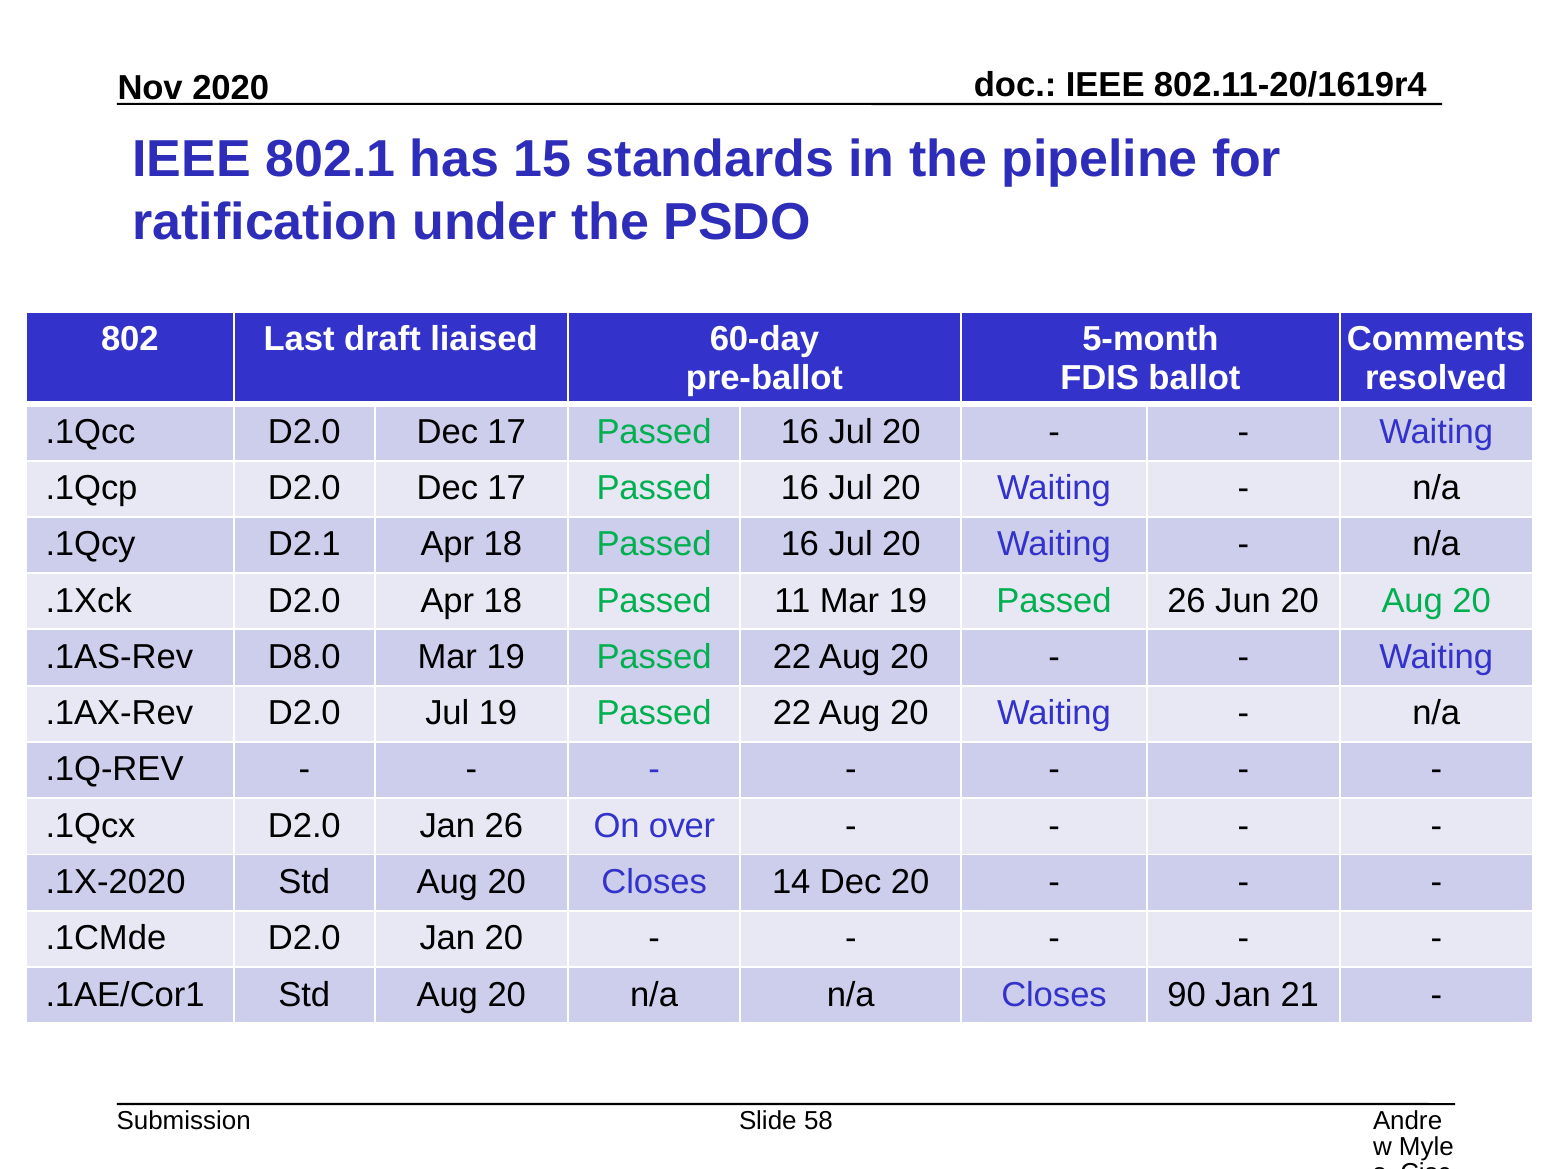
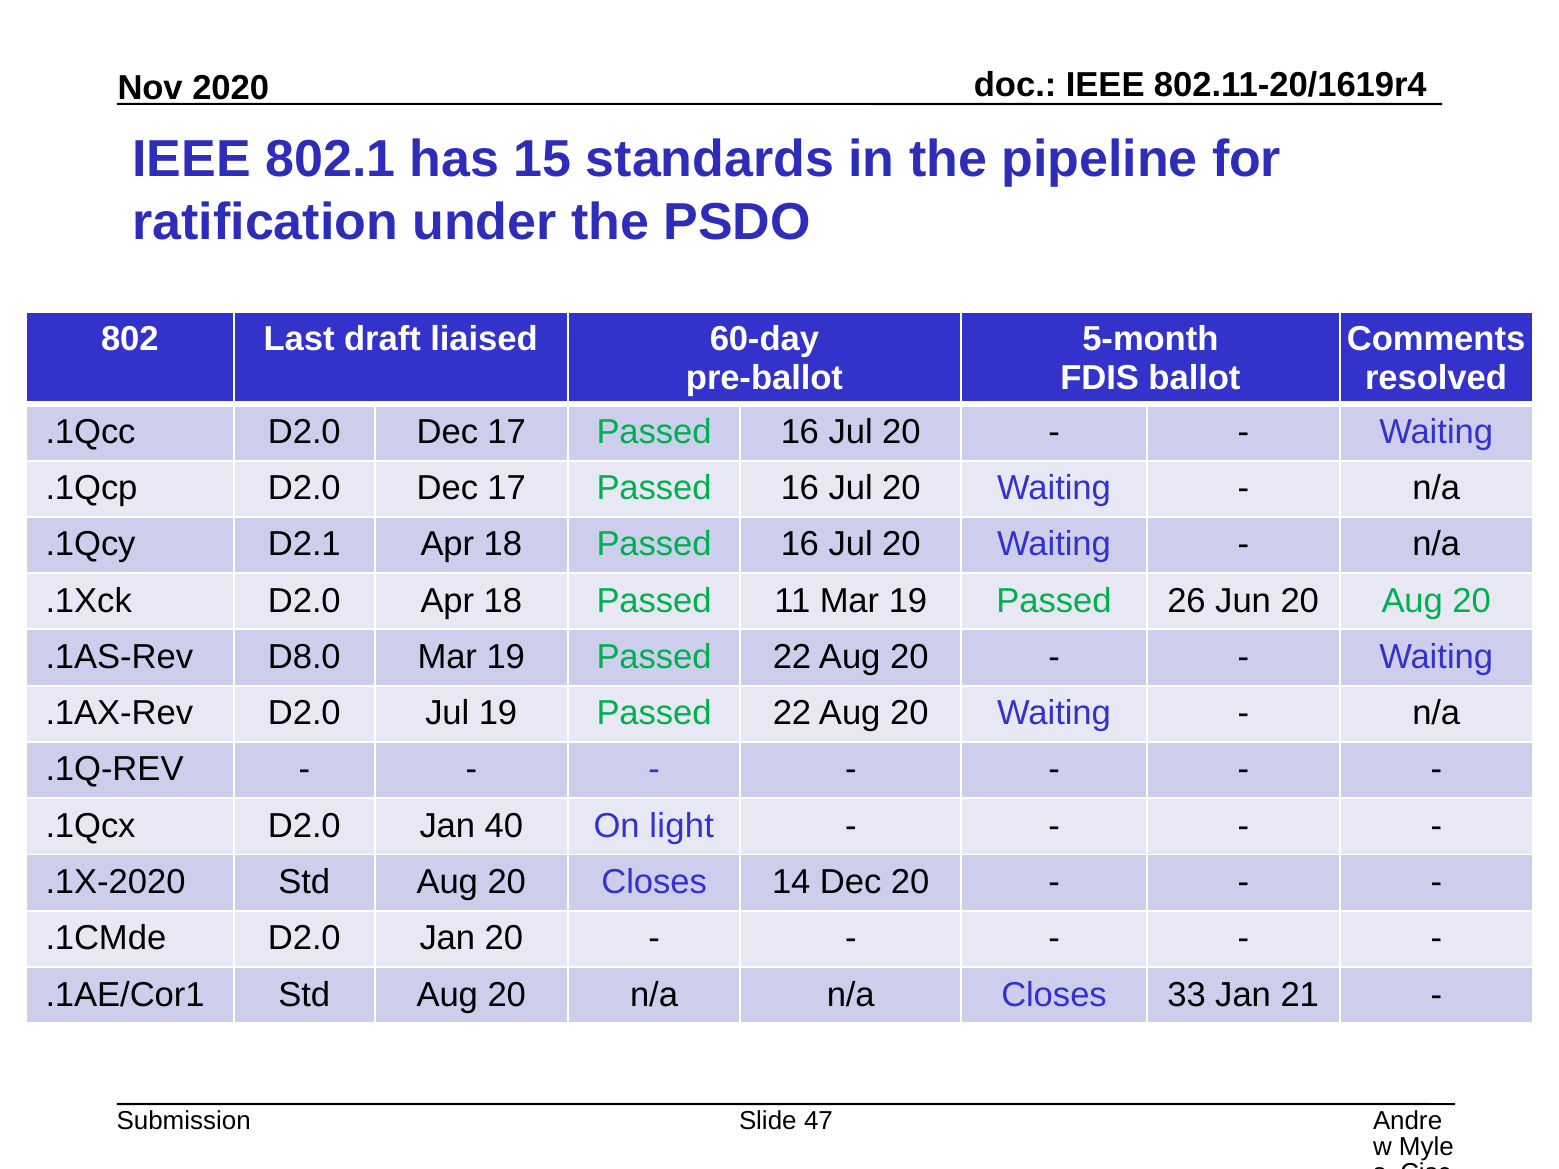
Jan 26: 26 -> 40
over: over -> light
90: 90 -> 33
58: 58 -> 47
